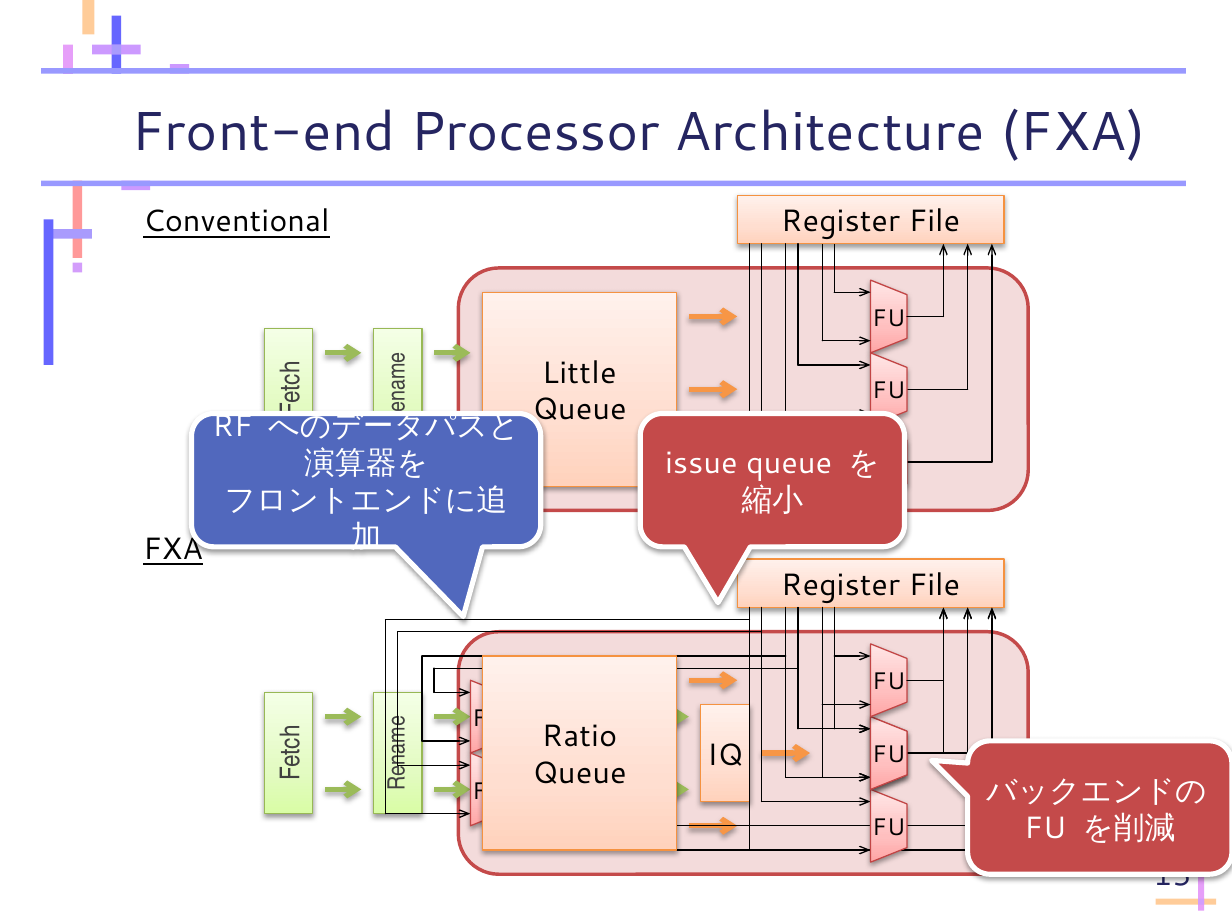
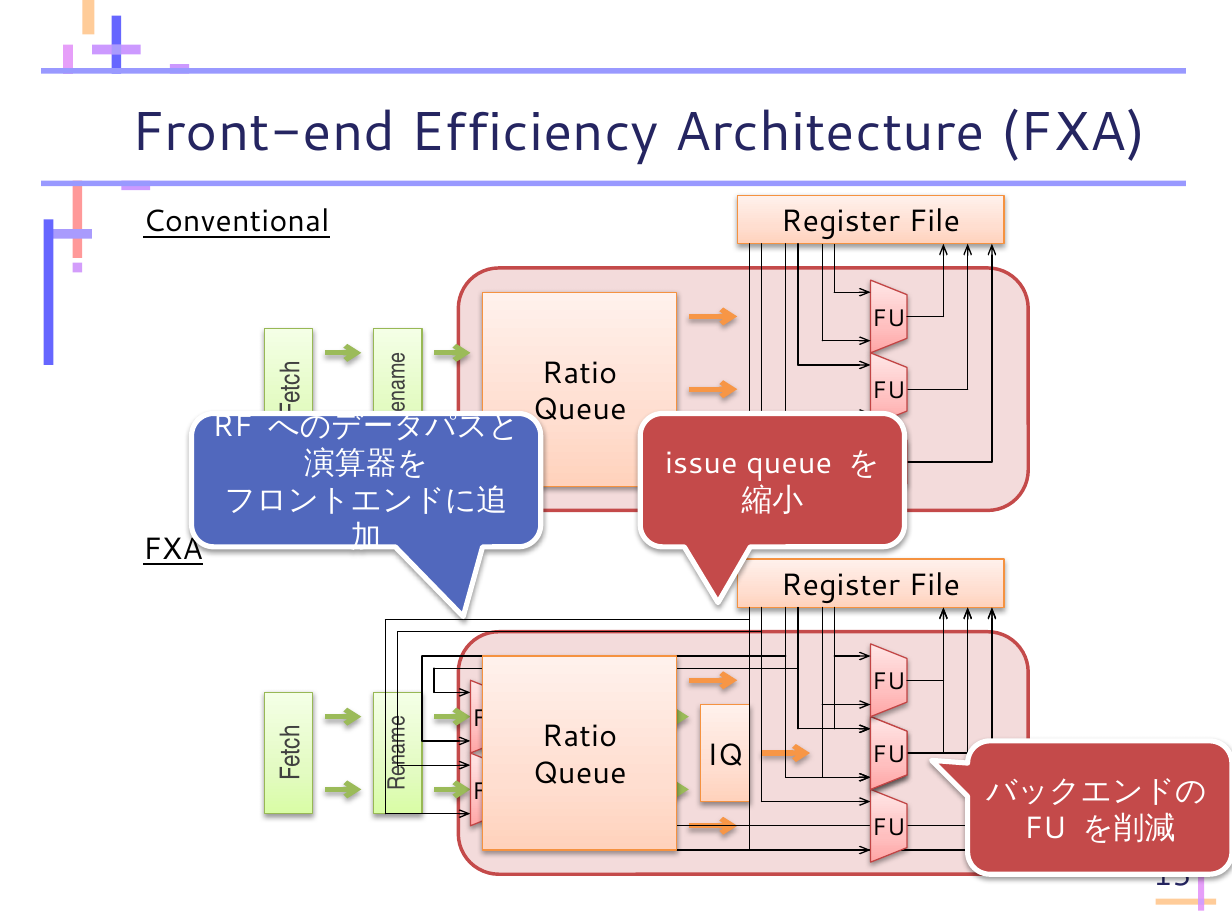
Processor: Processor -> Efficiency
Little at (579, 373): Little -> Ratio
